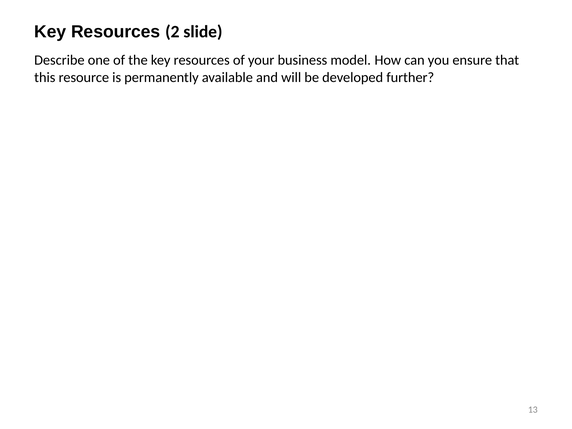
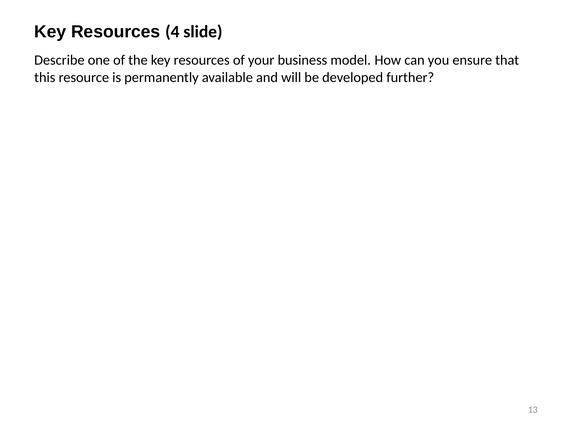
2: 2 -> 4
